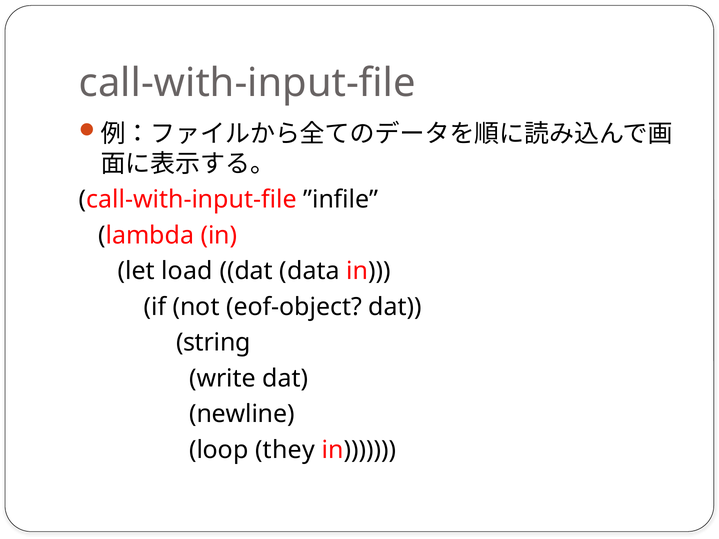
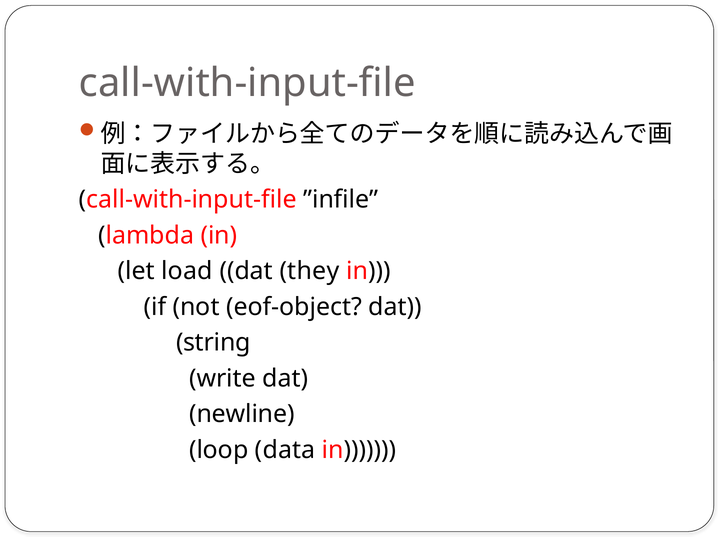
data: data -> they
they: they -> data
